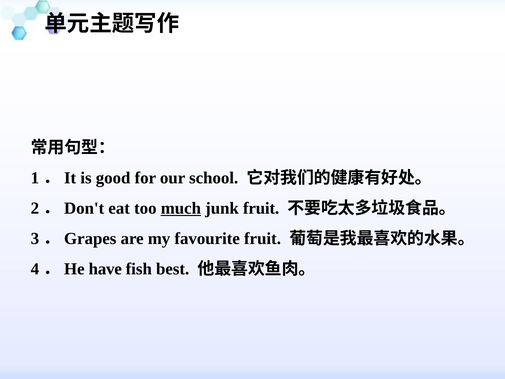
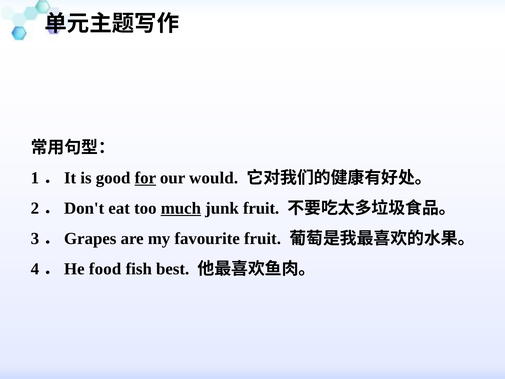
for underline: none -> present
school: school -> would
have: have -> food
